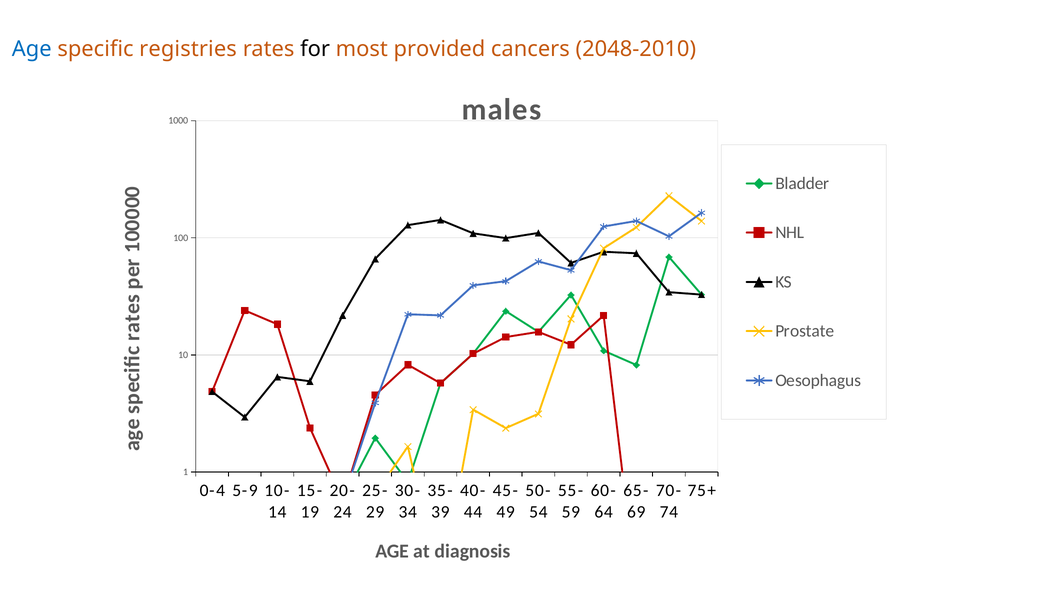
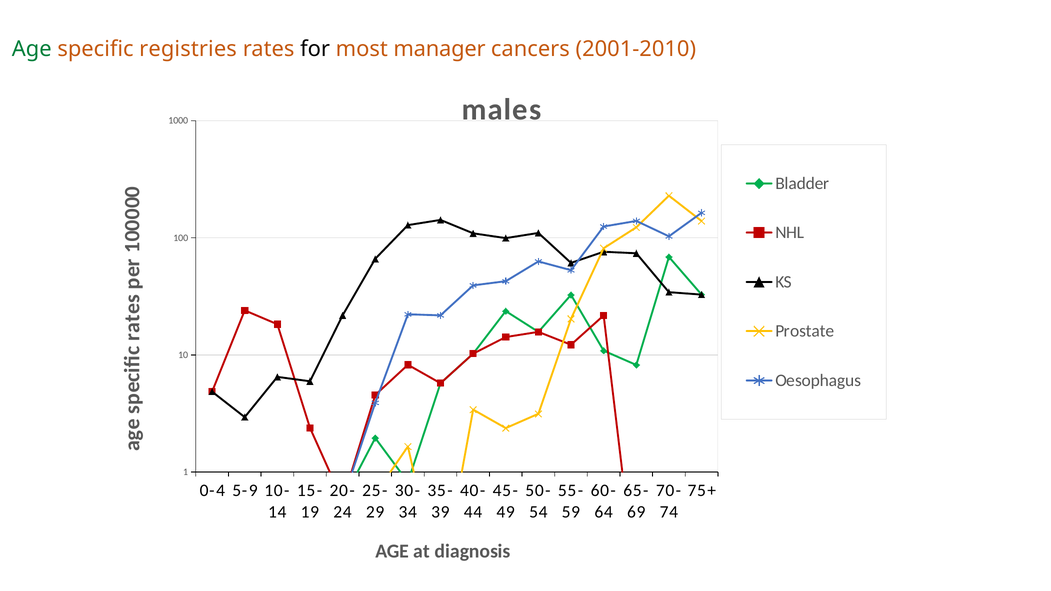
Age at (32, 49) colour: blue -> green
provided: provided -> manager
2048-2010: 2048-2010 -> 2001-2010
